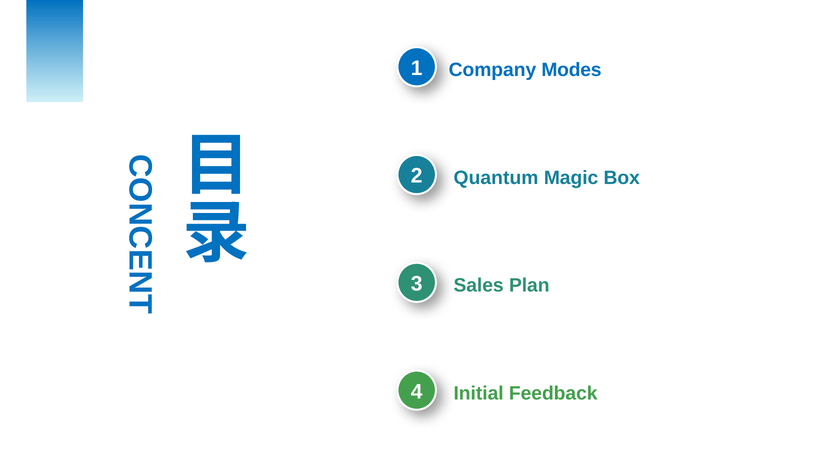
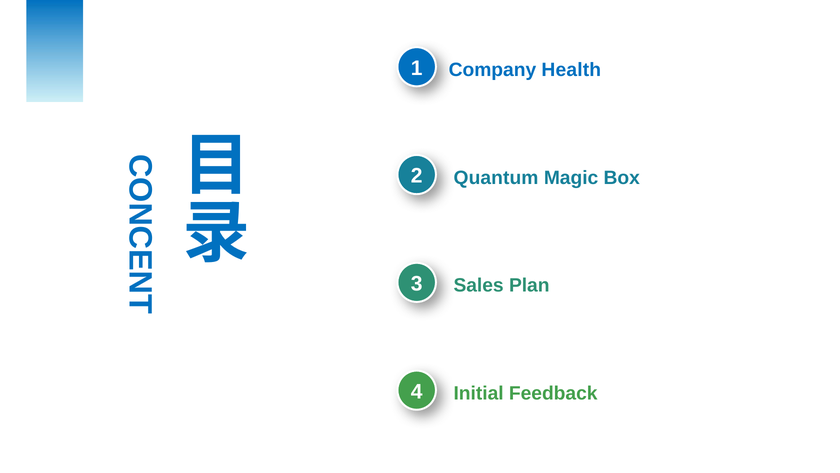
Modes: Modes -> Health
